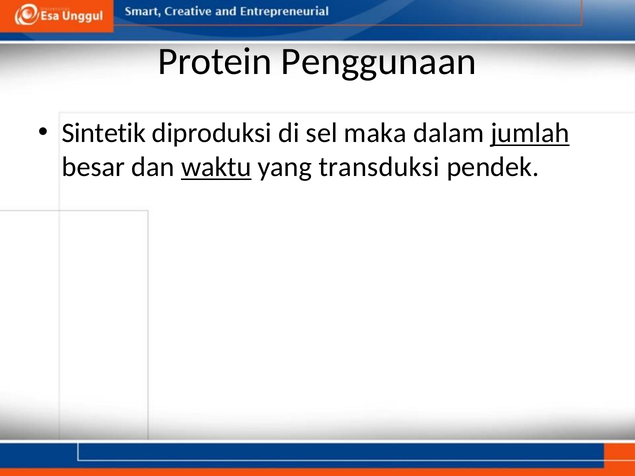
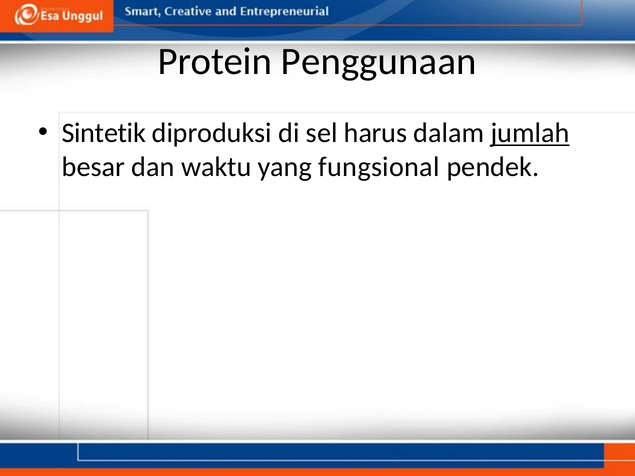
maka: maka -> harus
waktu underline: present -> none
transduksi: transduksi -> fungsional
